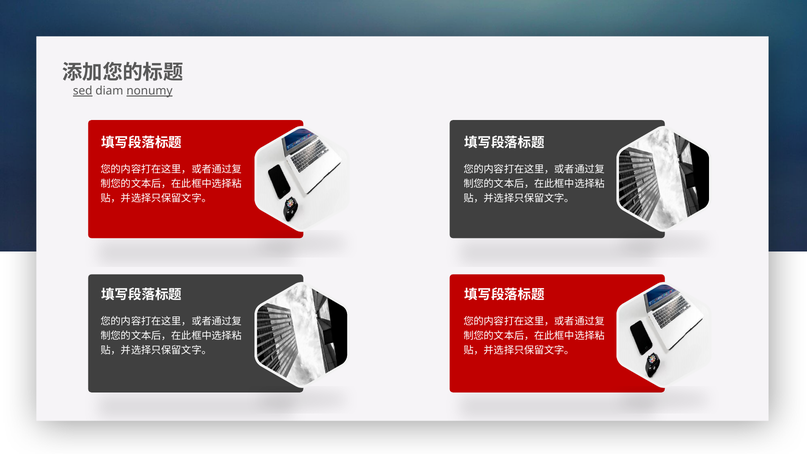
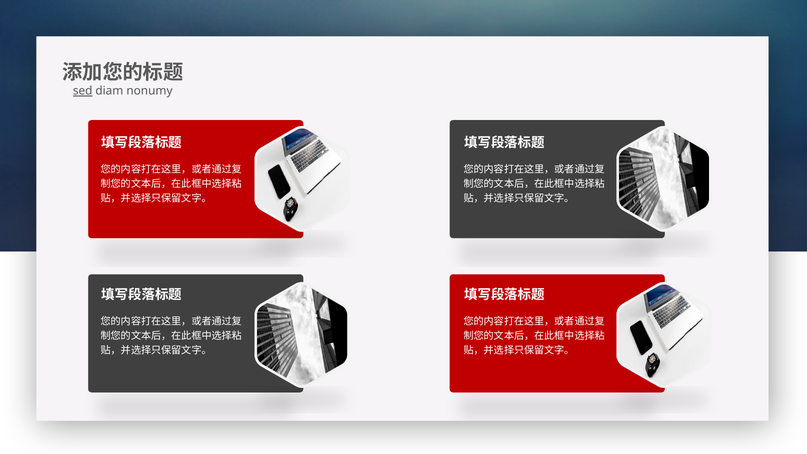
nonumy underline: present -> none
